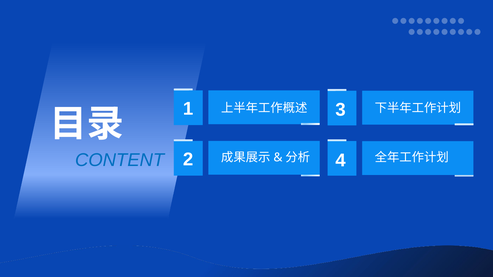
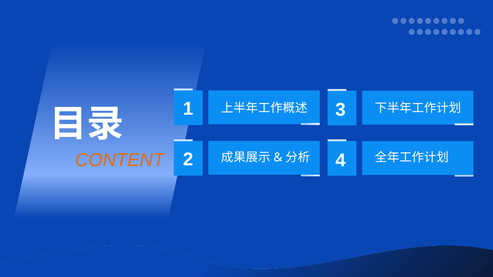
CONTENT colour: blue -> orange
